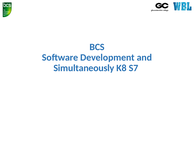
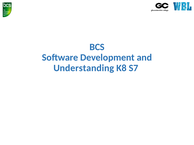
Simultaneously: Simultaneously -> Understanding
